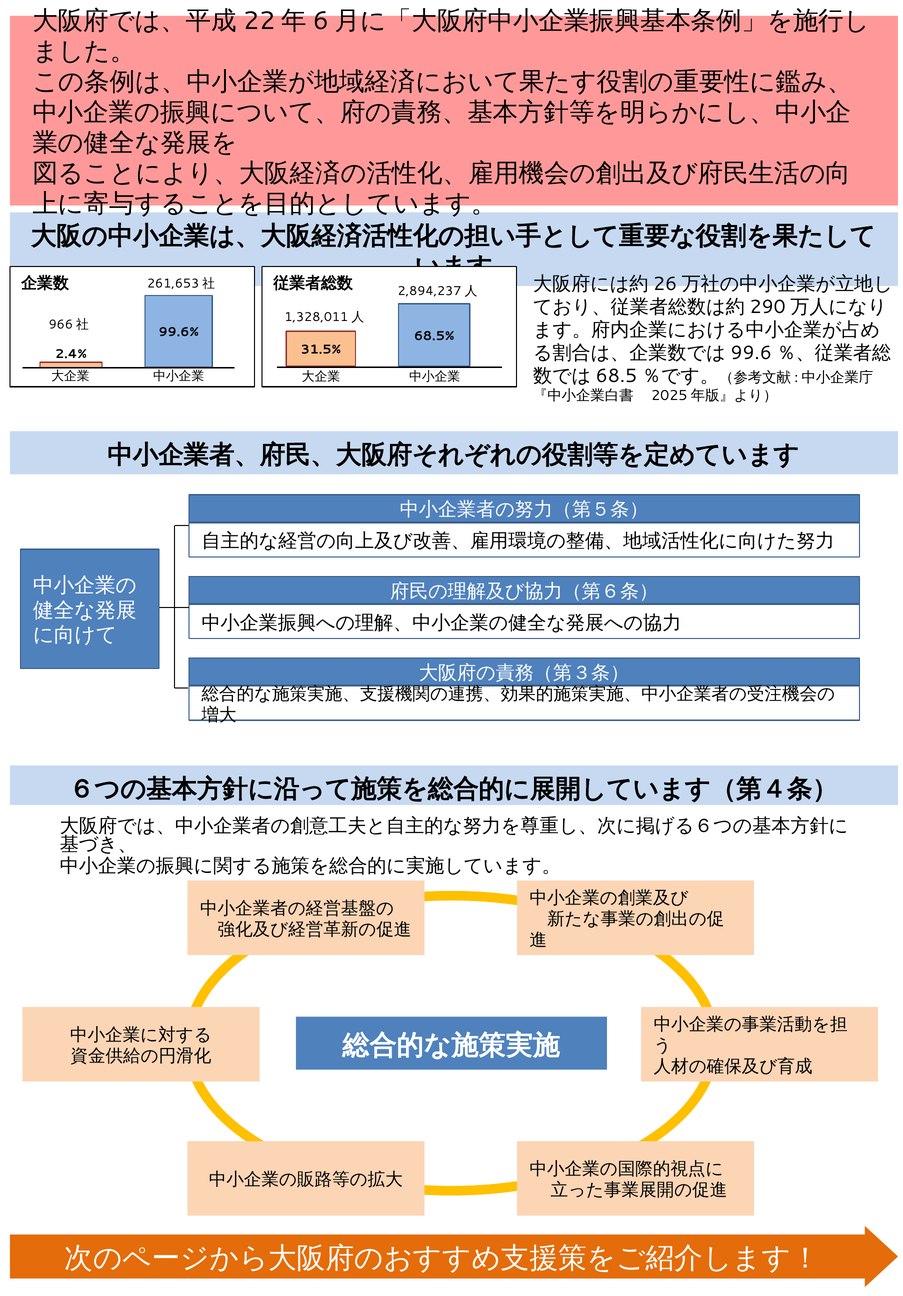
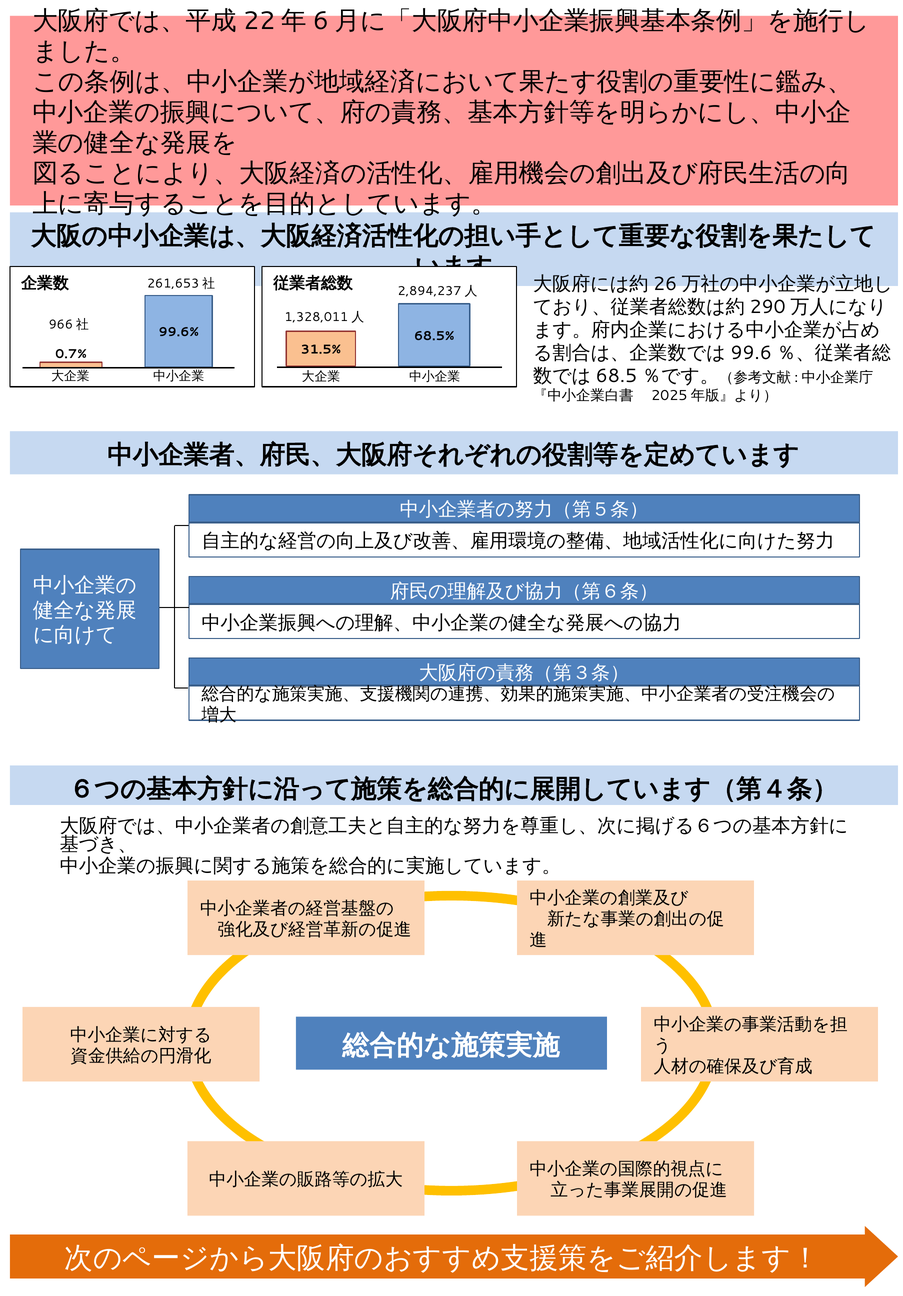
2.4%: 2.4% -> 0.7%
